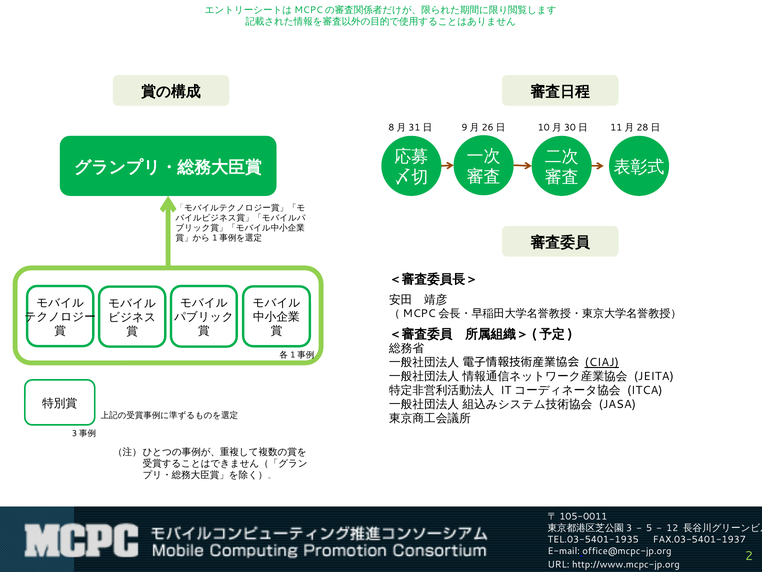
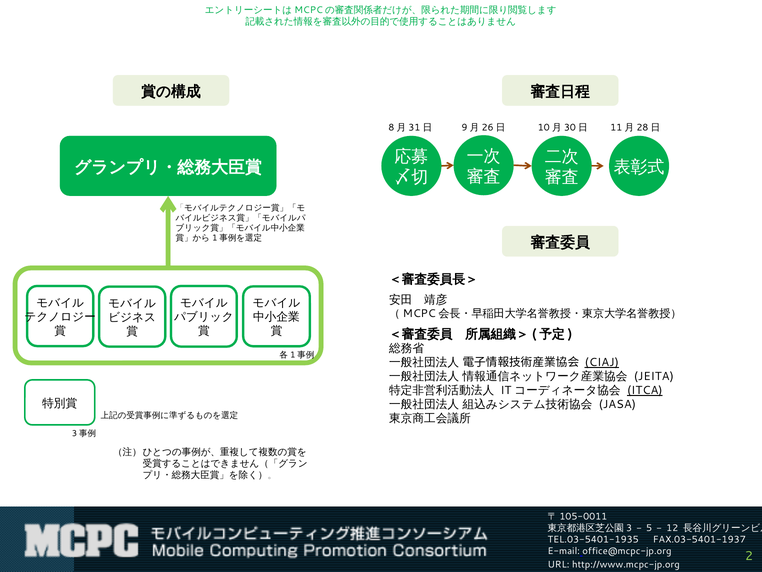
ITCA underline: none -> present
